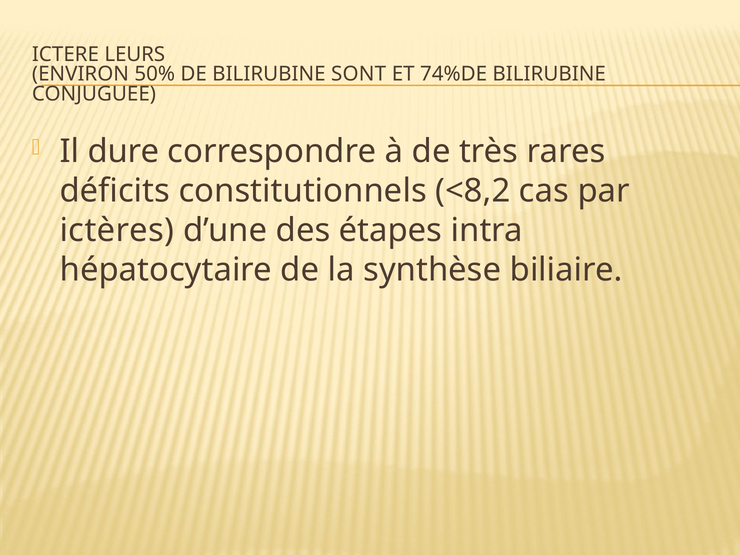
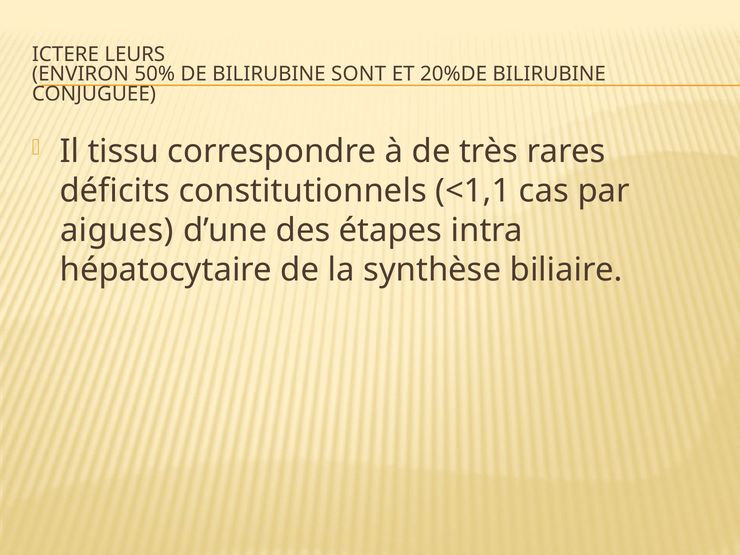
74%DE: 74%DE -> 20%DE
dure: dure -> tissu
<8,2: <8,2 -> <1,1
ictères: ictères -> aigues
